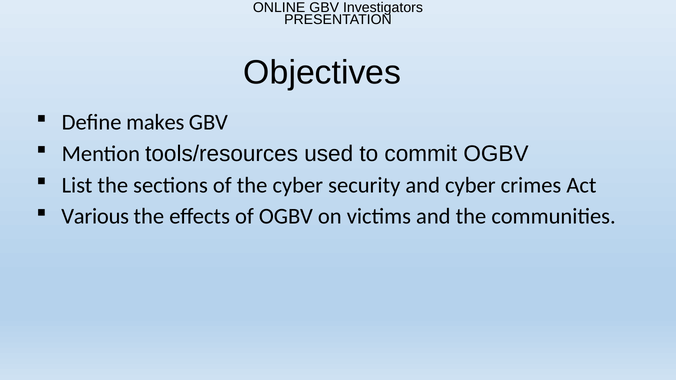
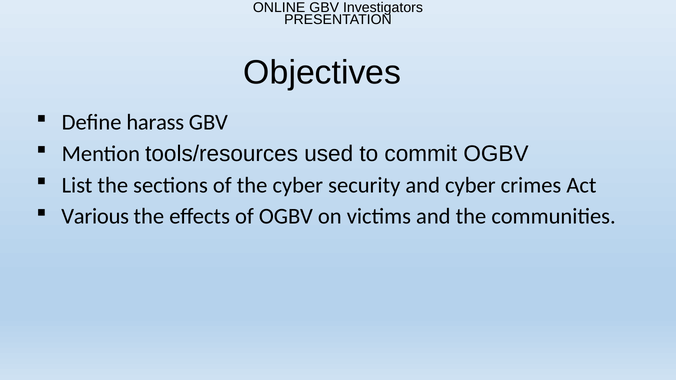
makes: makes -> harass
